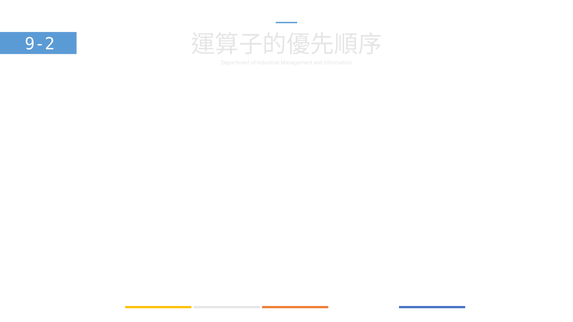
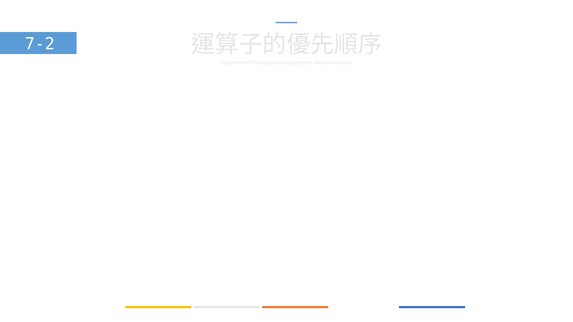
9-2: 9-2 -> 7-2
